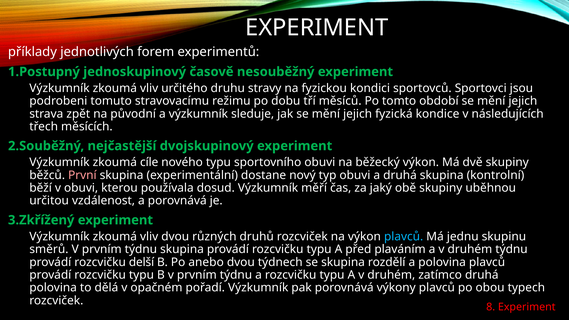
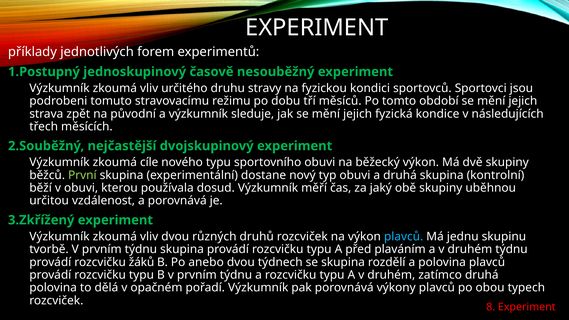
První colour: pink -> light green
směrů: směrů -> tvorbě
delší: delší -> žáků
